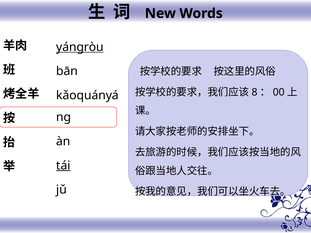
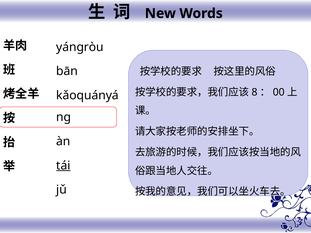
yángròu underline: present -> none
